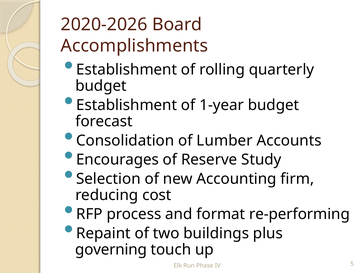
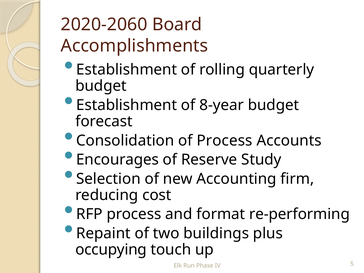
2020-2026: 2020-2026 -> 2020-2060
1-year: 1-year -> 8-year
of Lumber: Lumber -> Process
governing: governing -> occupying
